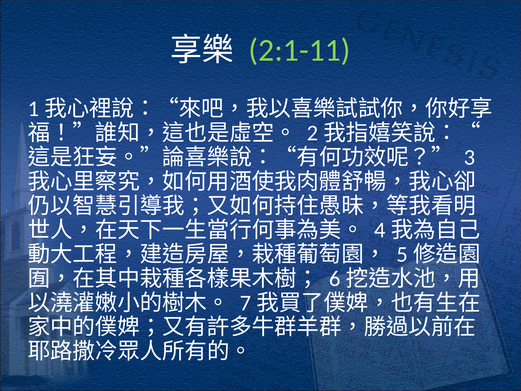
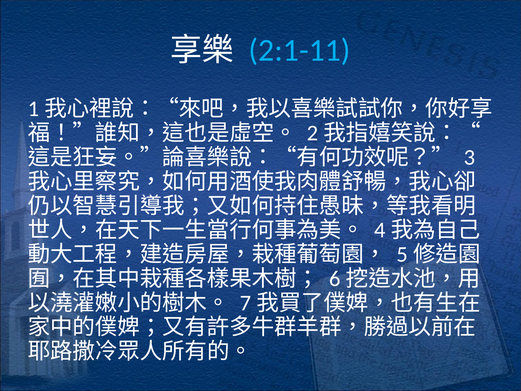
2:1-11 colour: light green -> light blue
